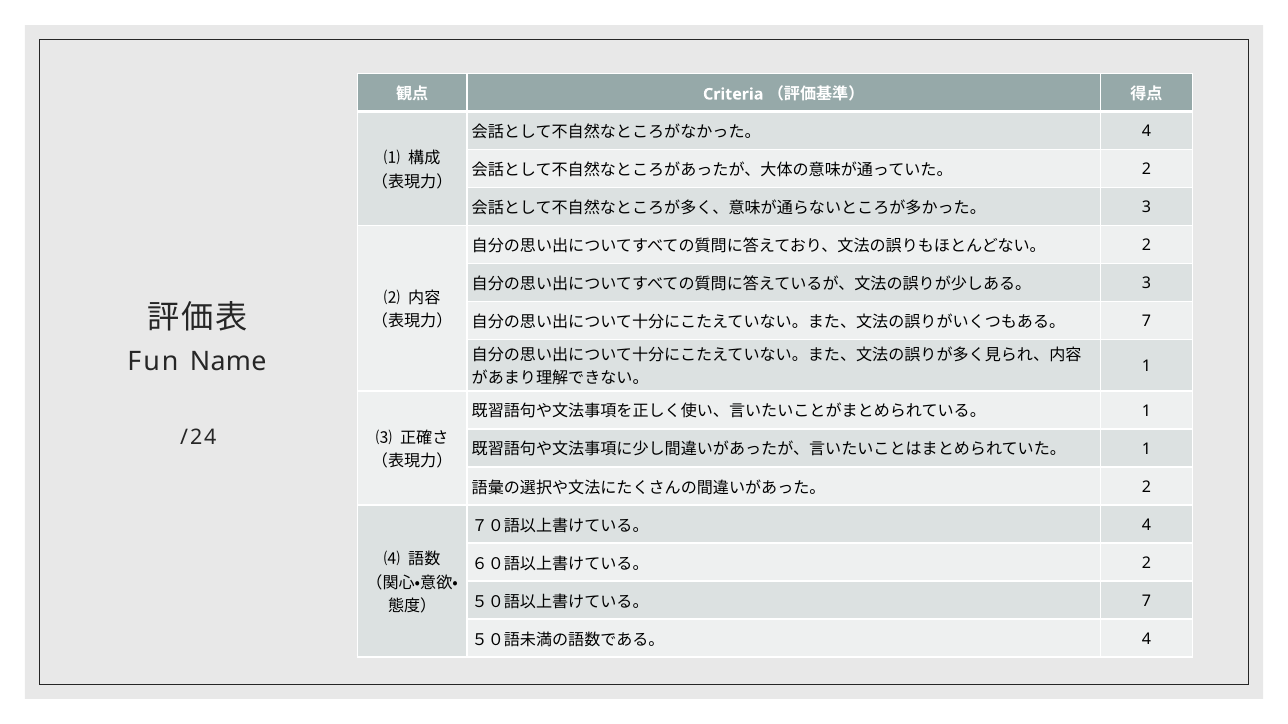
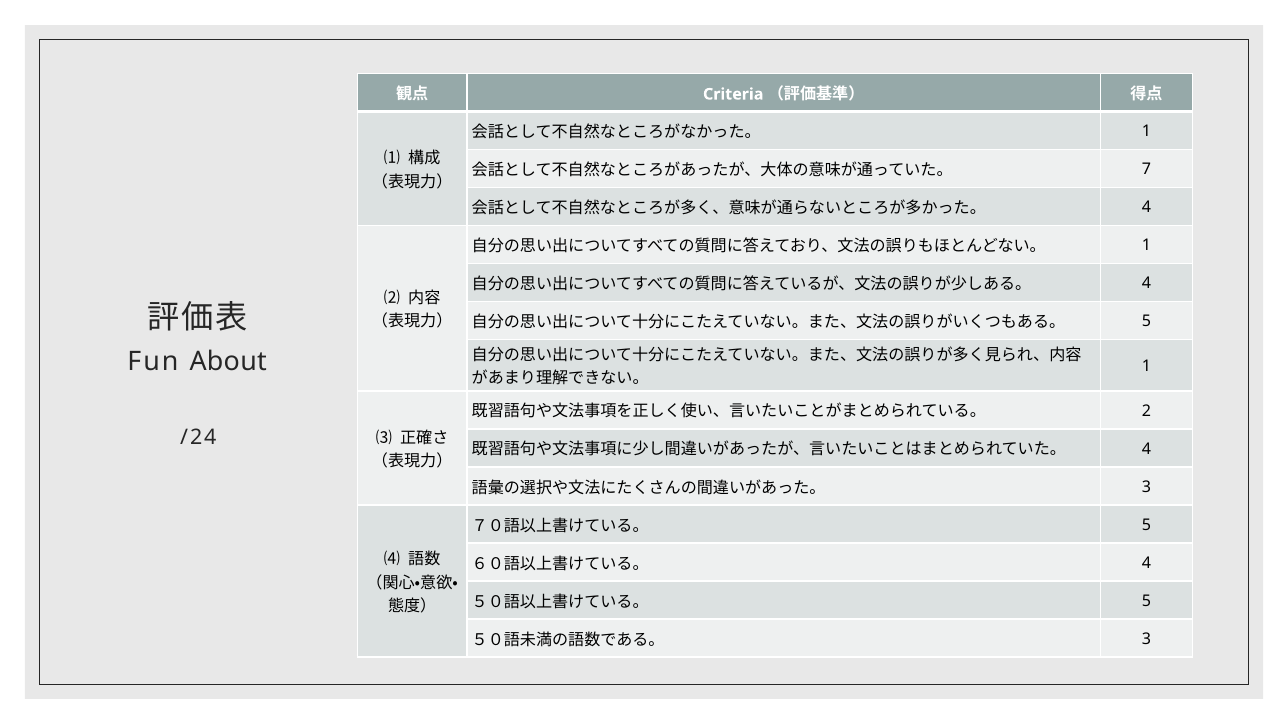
4 at (1147, 132): 4 -> 1
2 at (1147, 170): 2 -> 7
3 at (1147, 208): 3 -> 4
2 at (1147, 246): 2 -> 1
3 at (1147, 284): 3 -> 4
7 at (1147, 322): 7 -> 5
Name: Name -> About
1 at (1147, 411): 1 -> 2
1 at (1147, 449): 1 -> 4
2 at (1147, 487): 2 -> 3
4 at (1147, 525): 4 -> 5
2 at (1147, 563): 2 -> 4
7 at (1147, 601): 7 -> 5
4 at (1147, 639): 4 -> 3
